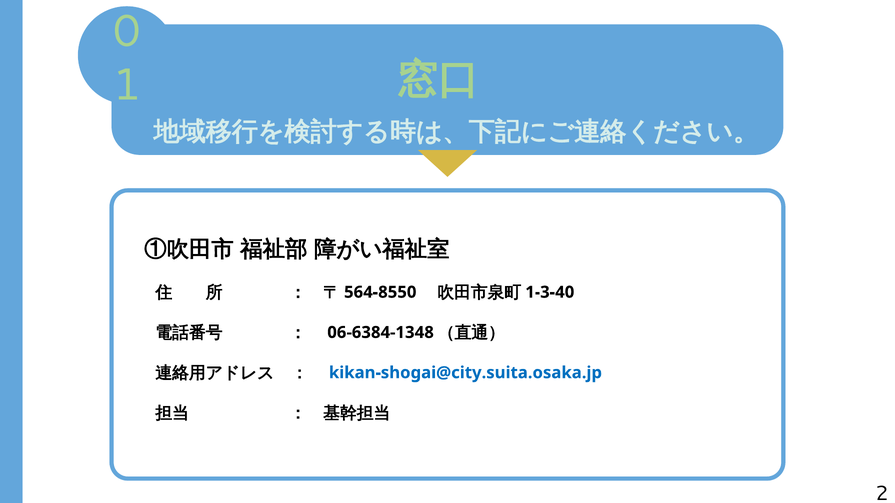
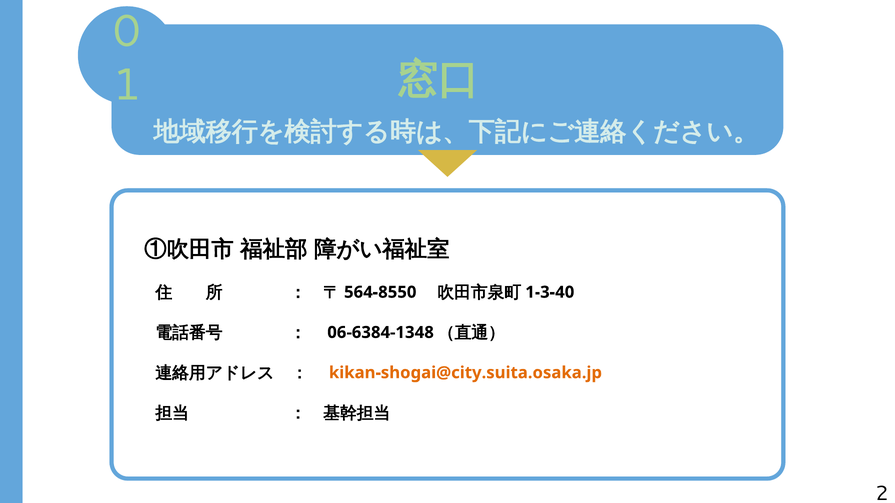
kikan-shogai@city.suita.osaka.jp colour: blue -> orange
